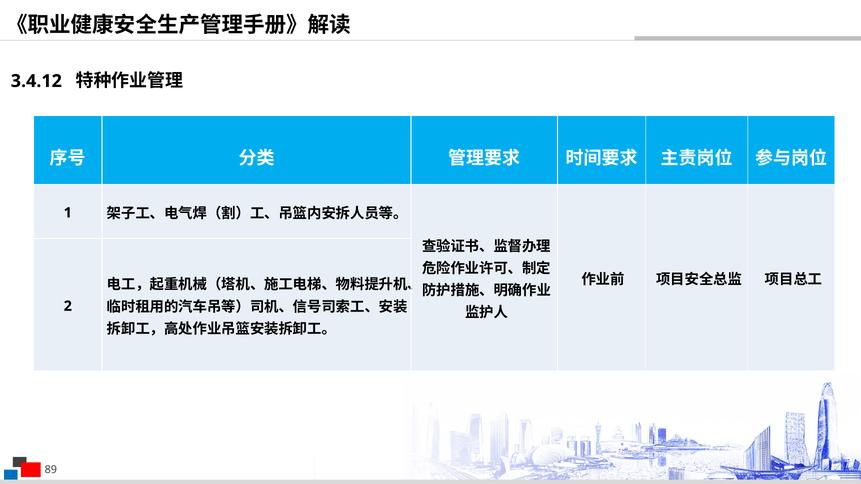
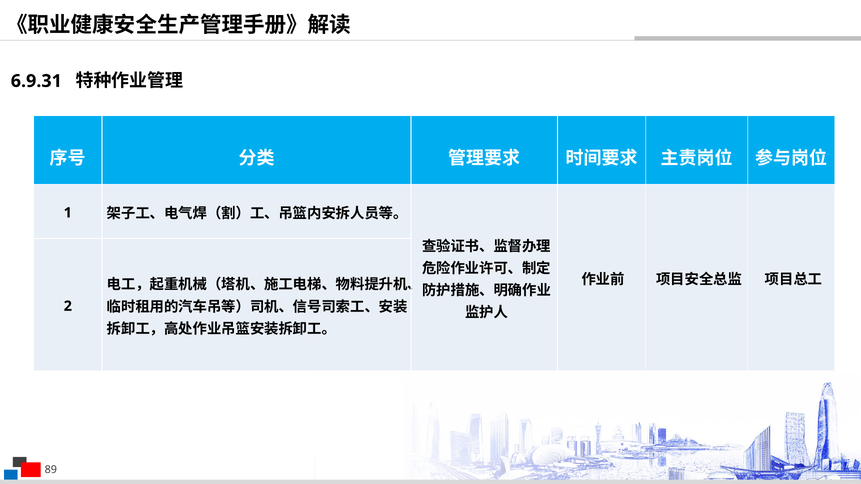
3.4.12: 3.4.12 -> 6.9.31
